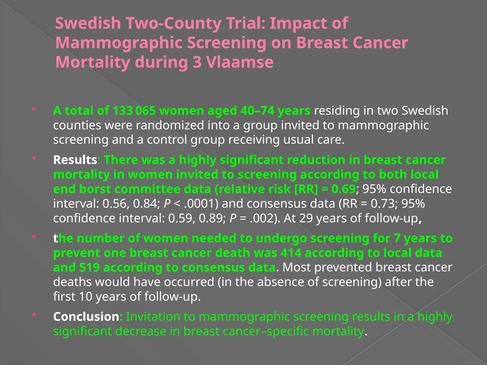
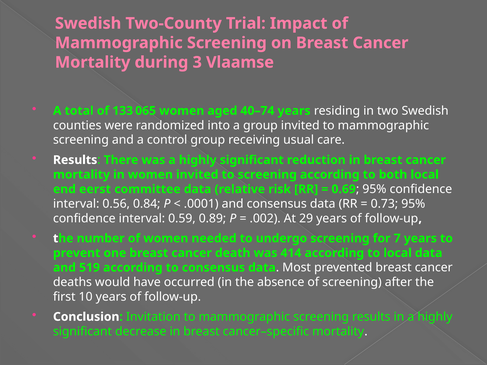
borst: borst -> eerst
